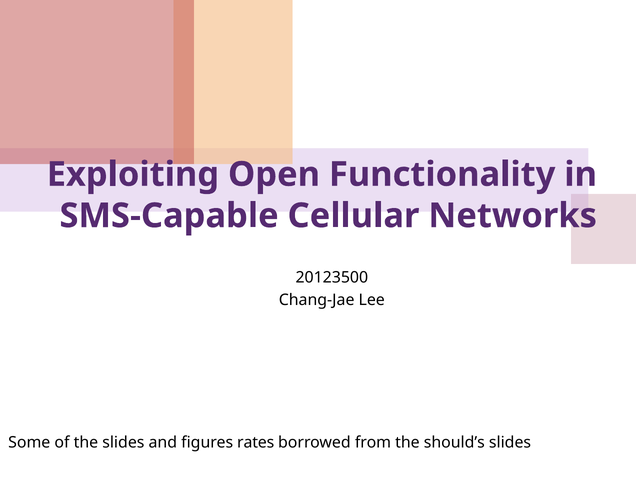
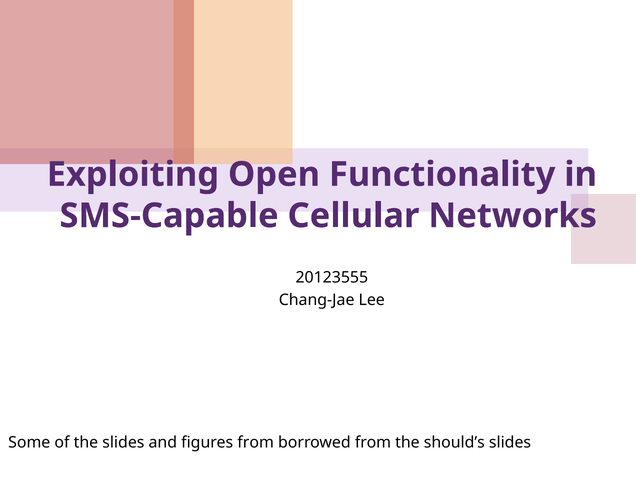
20123500: 20123500 -> 20123555
figures rates: rates -> from
